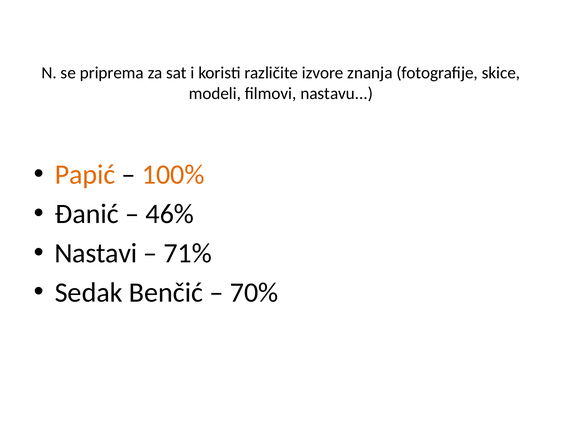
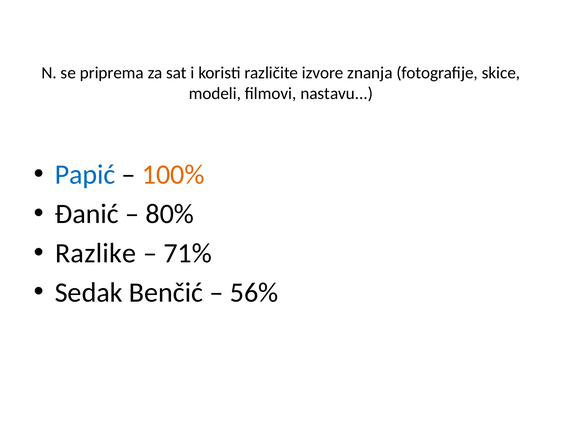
Papić colour: orange -> blue
46%: 46% -> 80%
Nastavi: Nastavi -> Razlike
70%: 70% -> 56%
